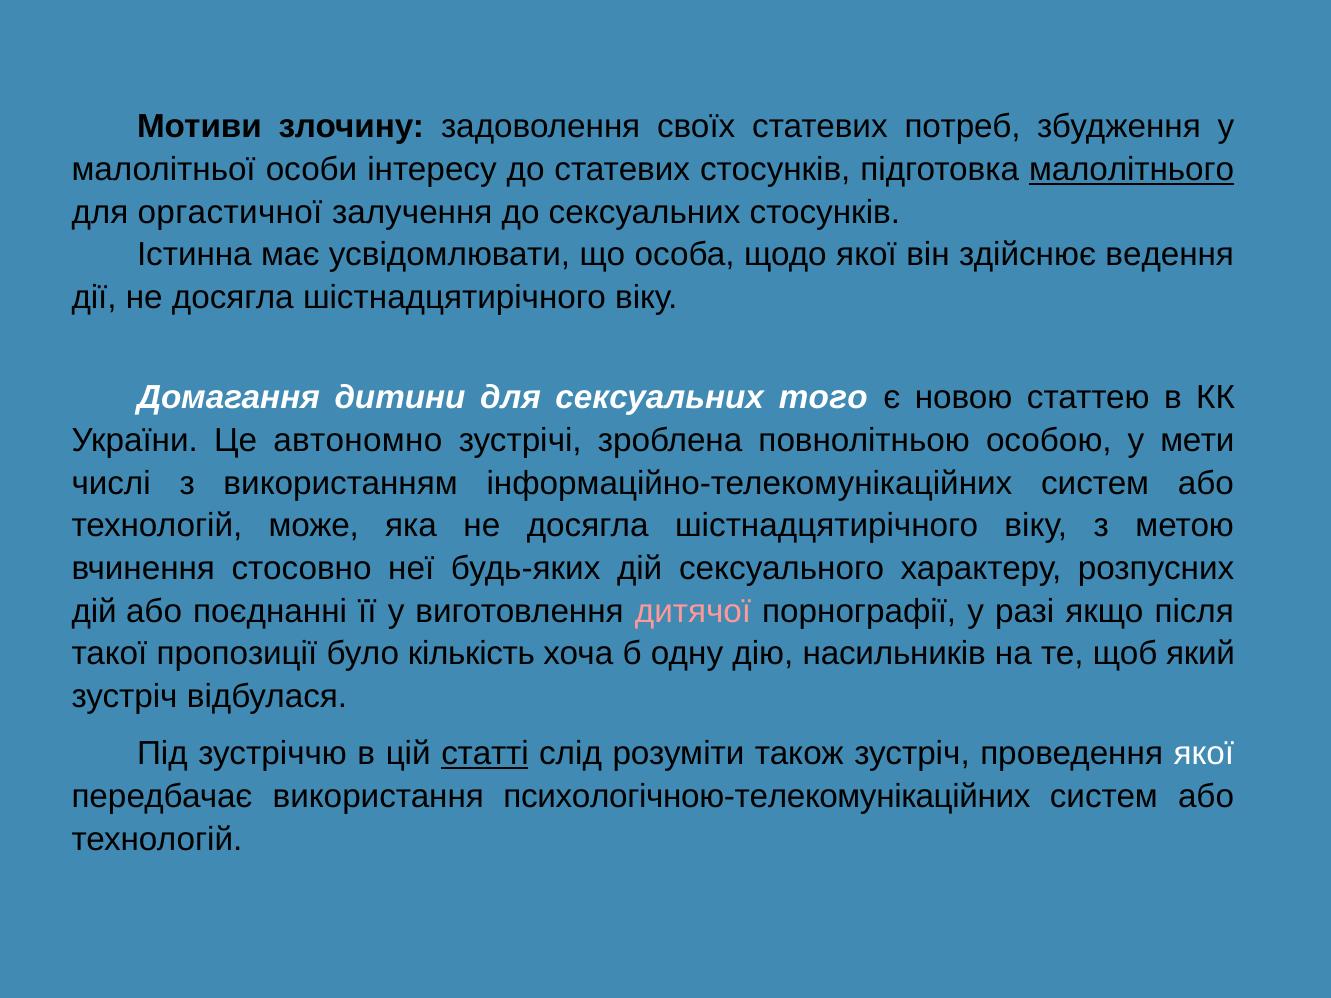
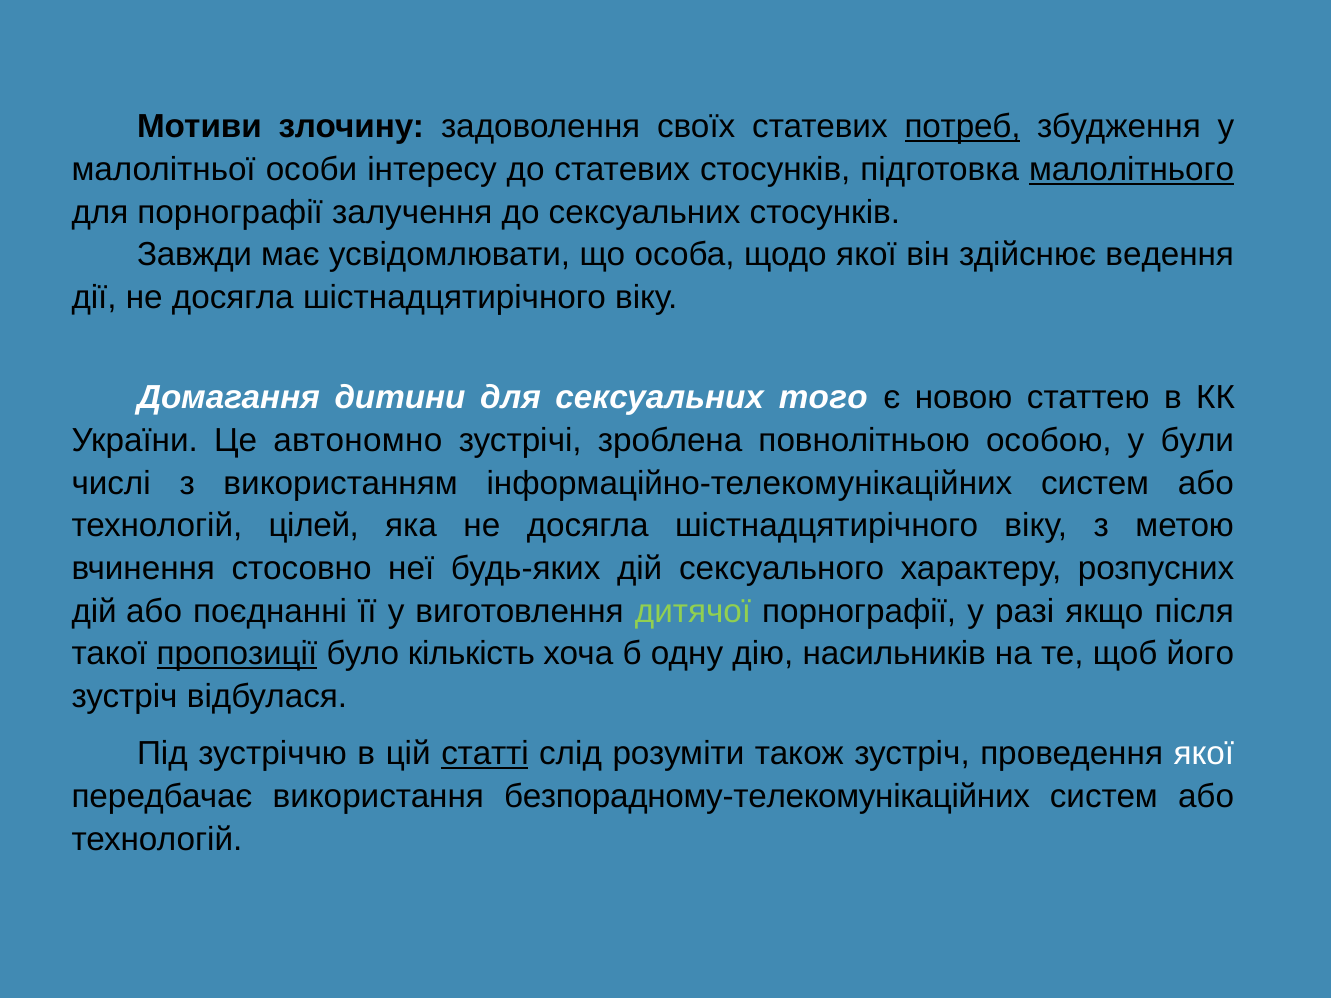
потреб underline: none -> present
для оргастичної: оргастичної -> порнографії
Істинна: Істинна -> Завжди
мети: мети -> були
може: може -> цілей
дитячої colour: pink -> light green
пропозиції underline: none -> present
який: який -> його
психологічною-телекомунікаційних: психологічною-телекомунікаційних -> безпорадному-телекомунікаційних
